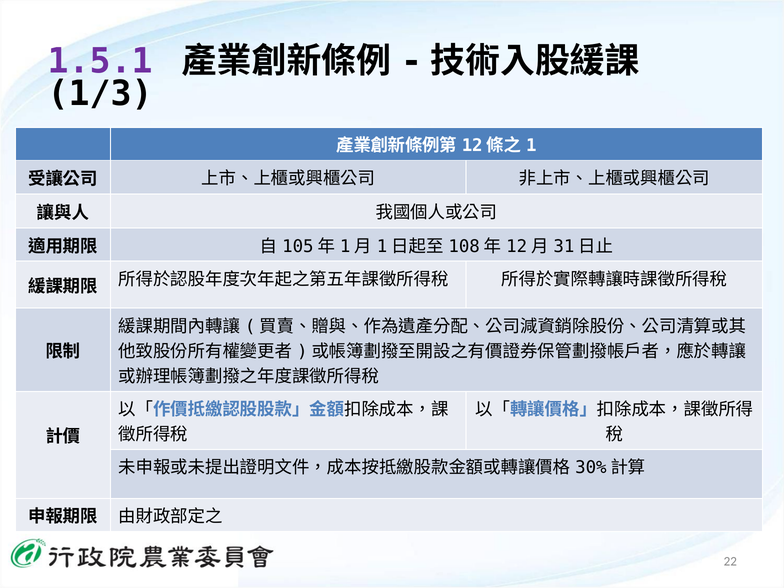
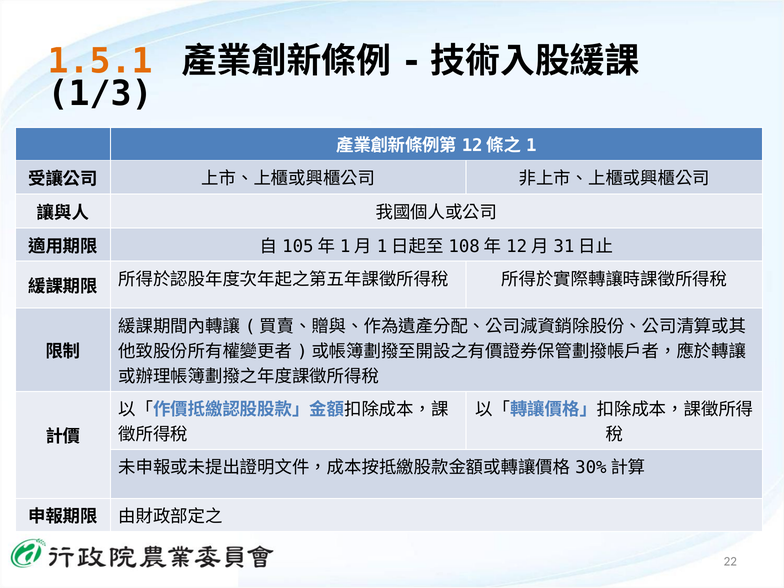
1.5.1 colour: purple -> orange
